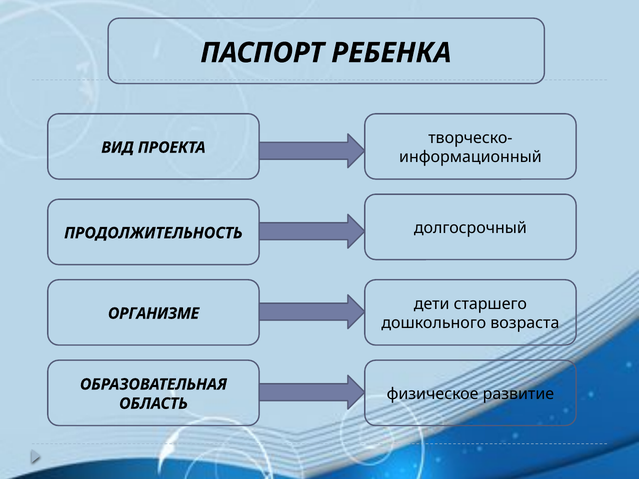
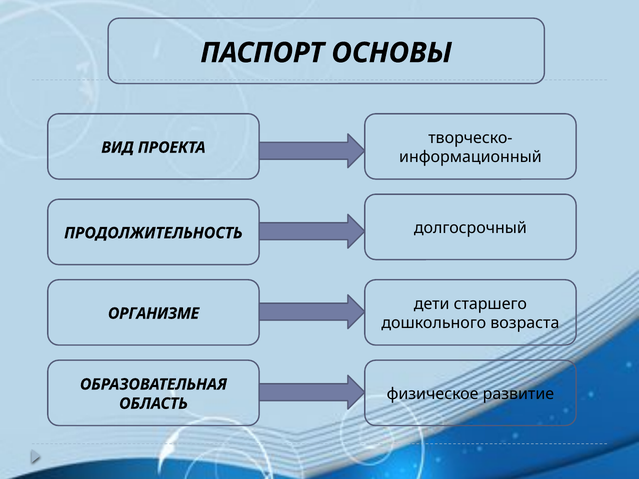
РЕБЕНКА: РЕБЕНКА -> ОСНОВЫ
